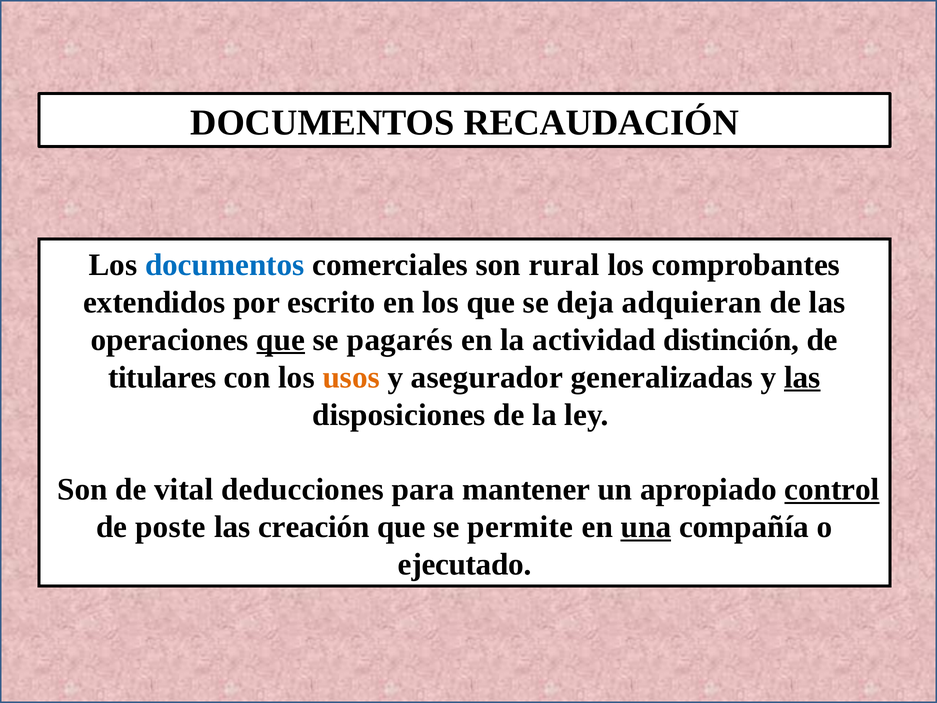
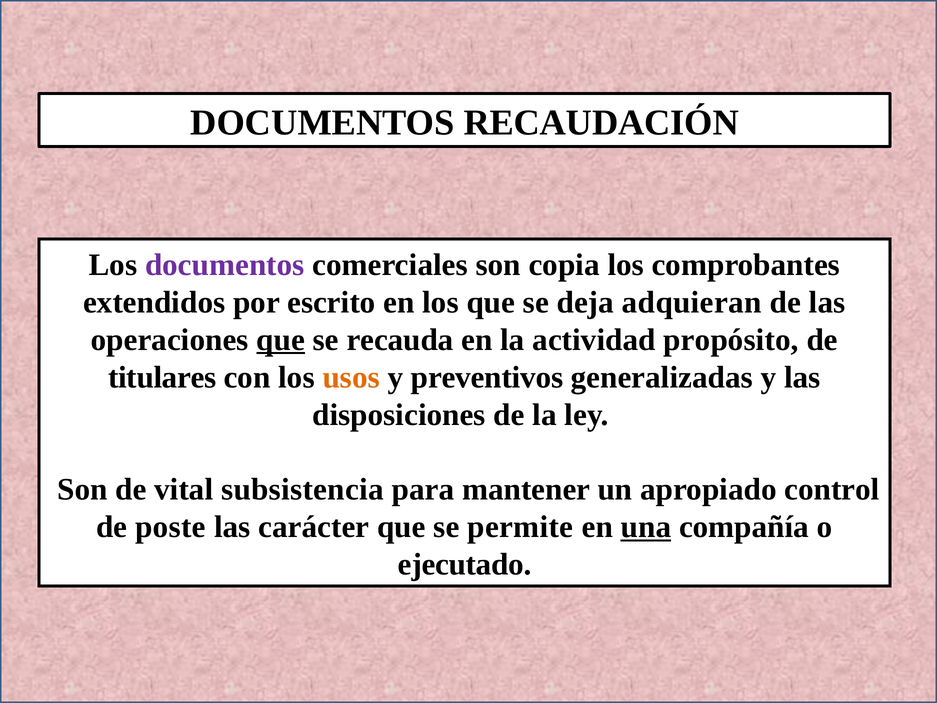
documentos at (225, 265) colour: blue -> purple
rural: rural -> copia
pagarés: pagarés -> recauda
distinción: distinción -> propósito
asegurador: asegurador -> preventivos
las at (802, 377) underline: present -> none
deducciones: deducciones -> subsistencia
control underline: present -> none
creación: creación -> carácter
